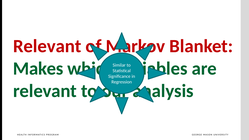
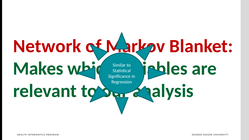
Relevant at (47, 46): Relevant -> Network
